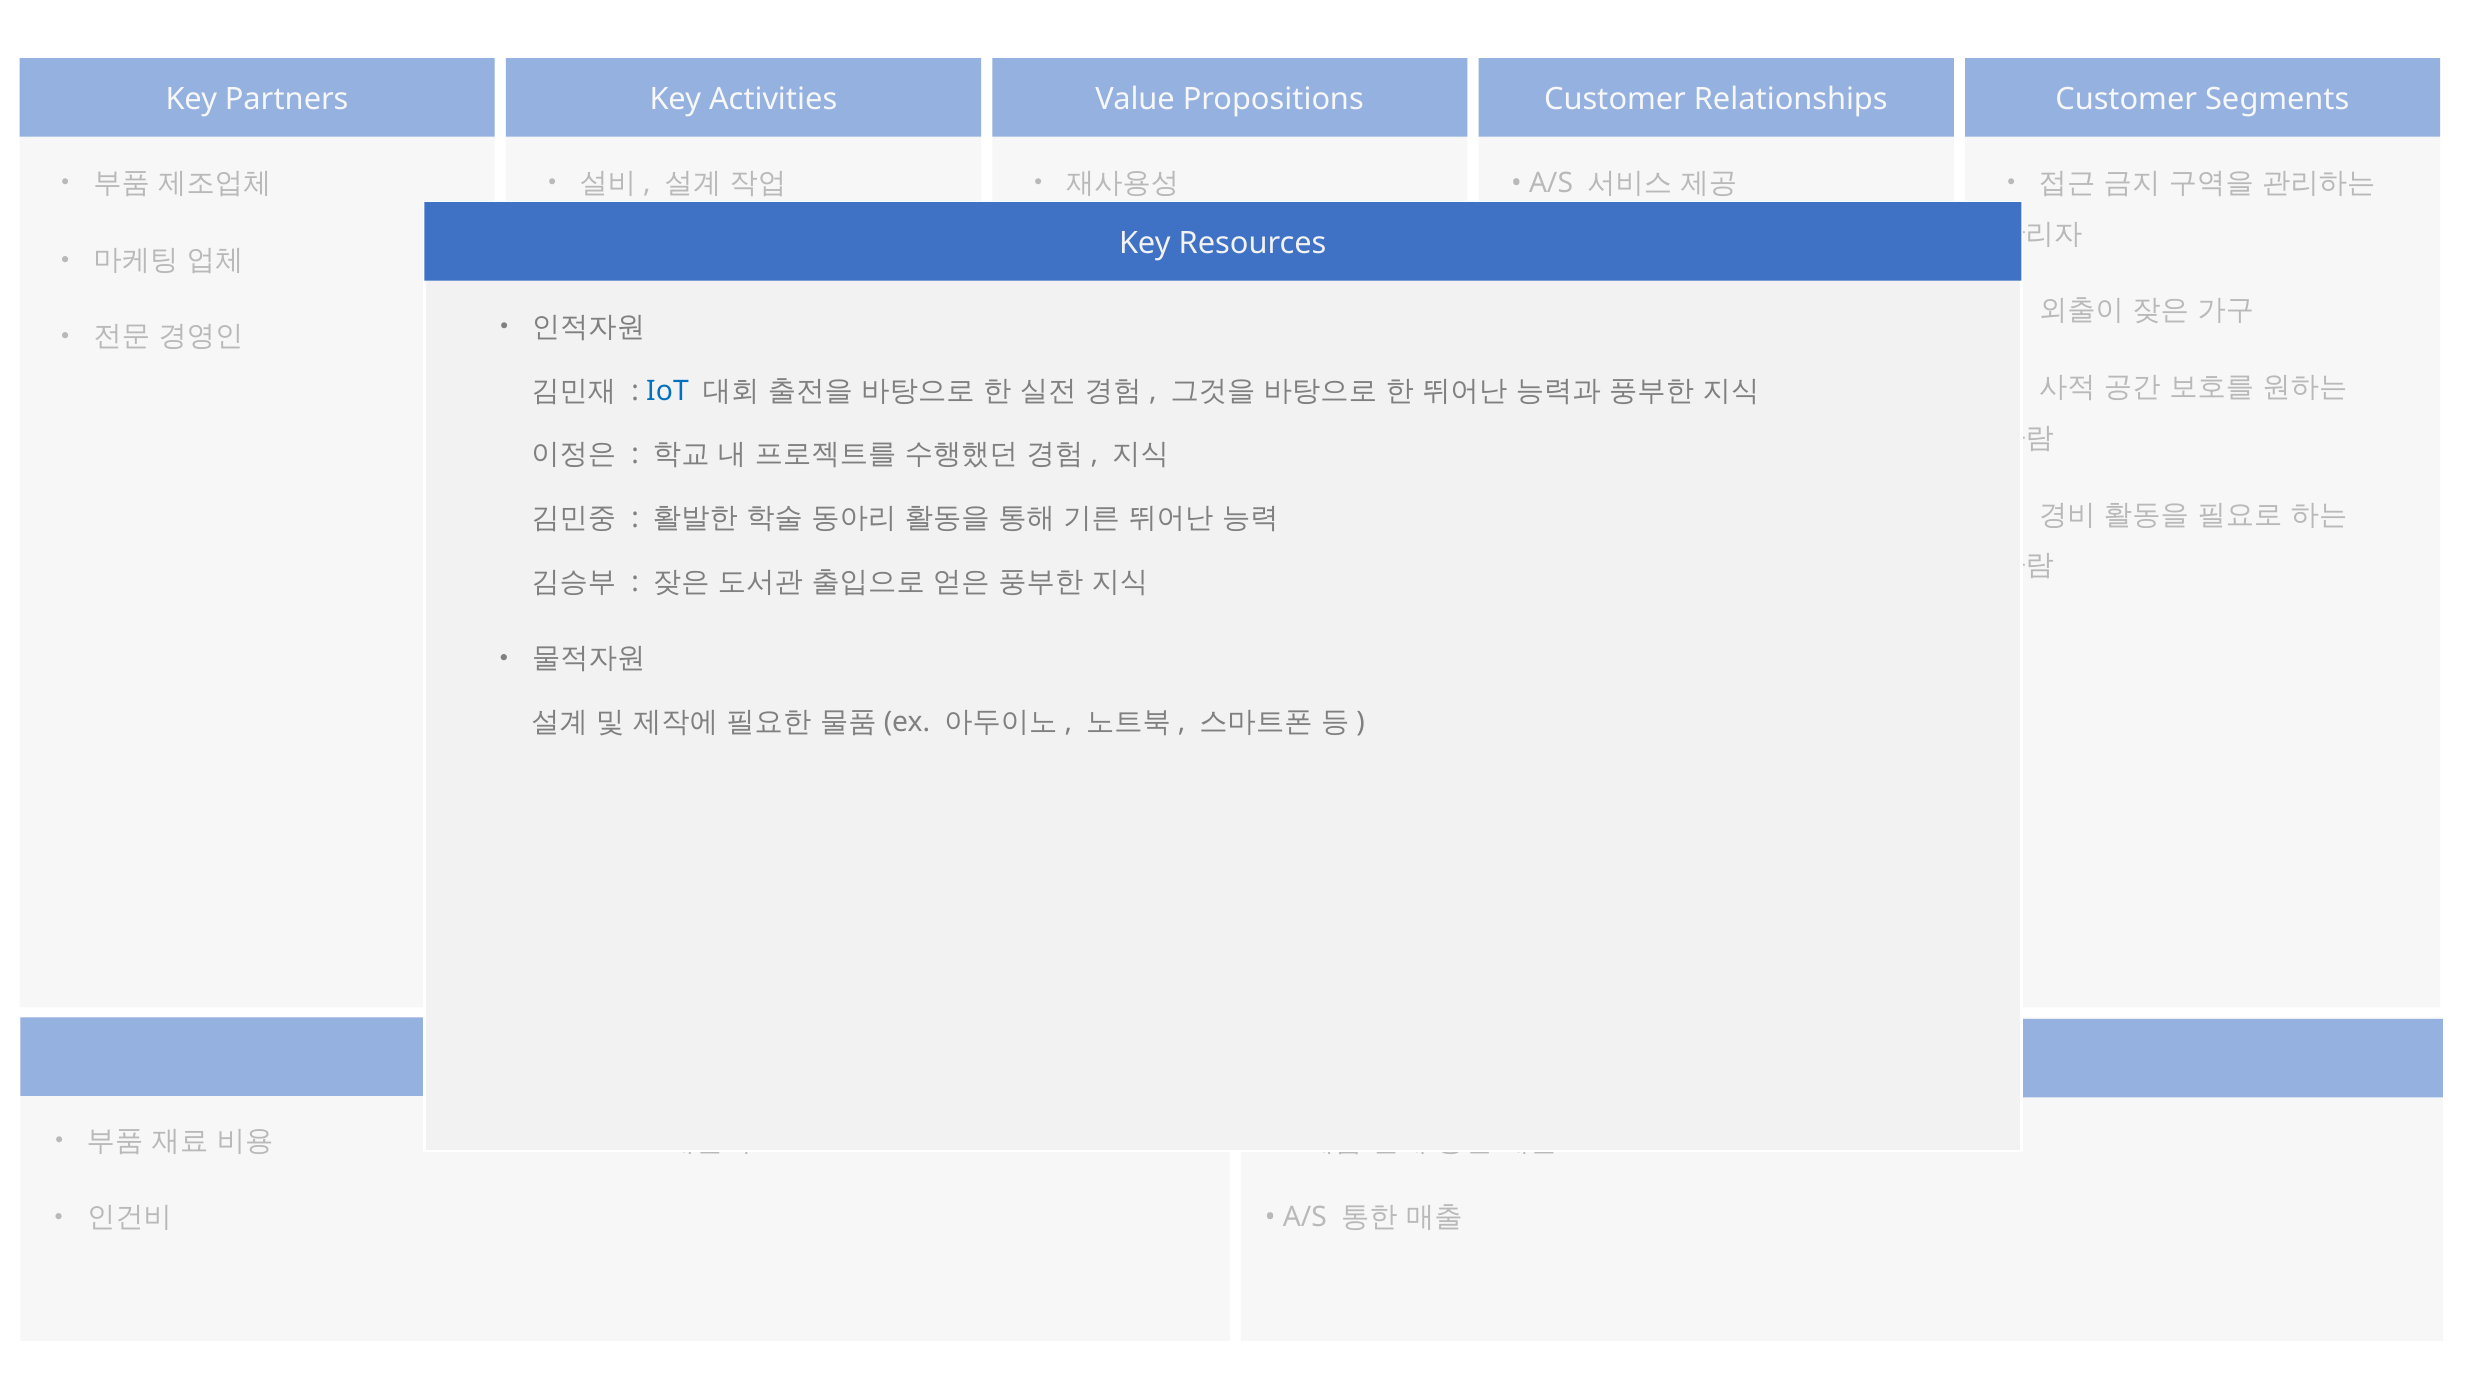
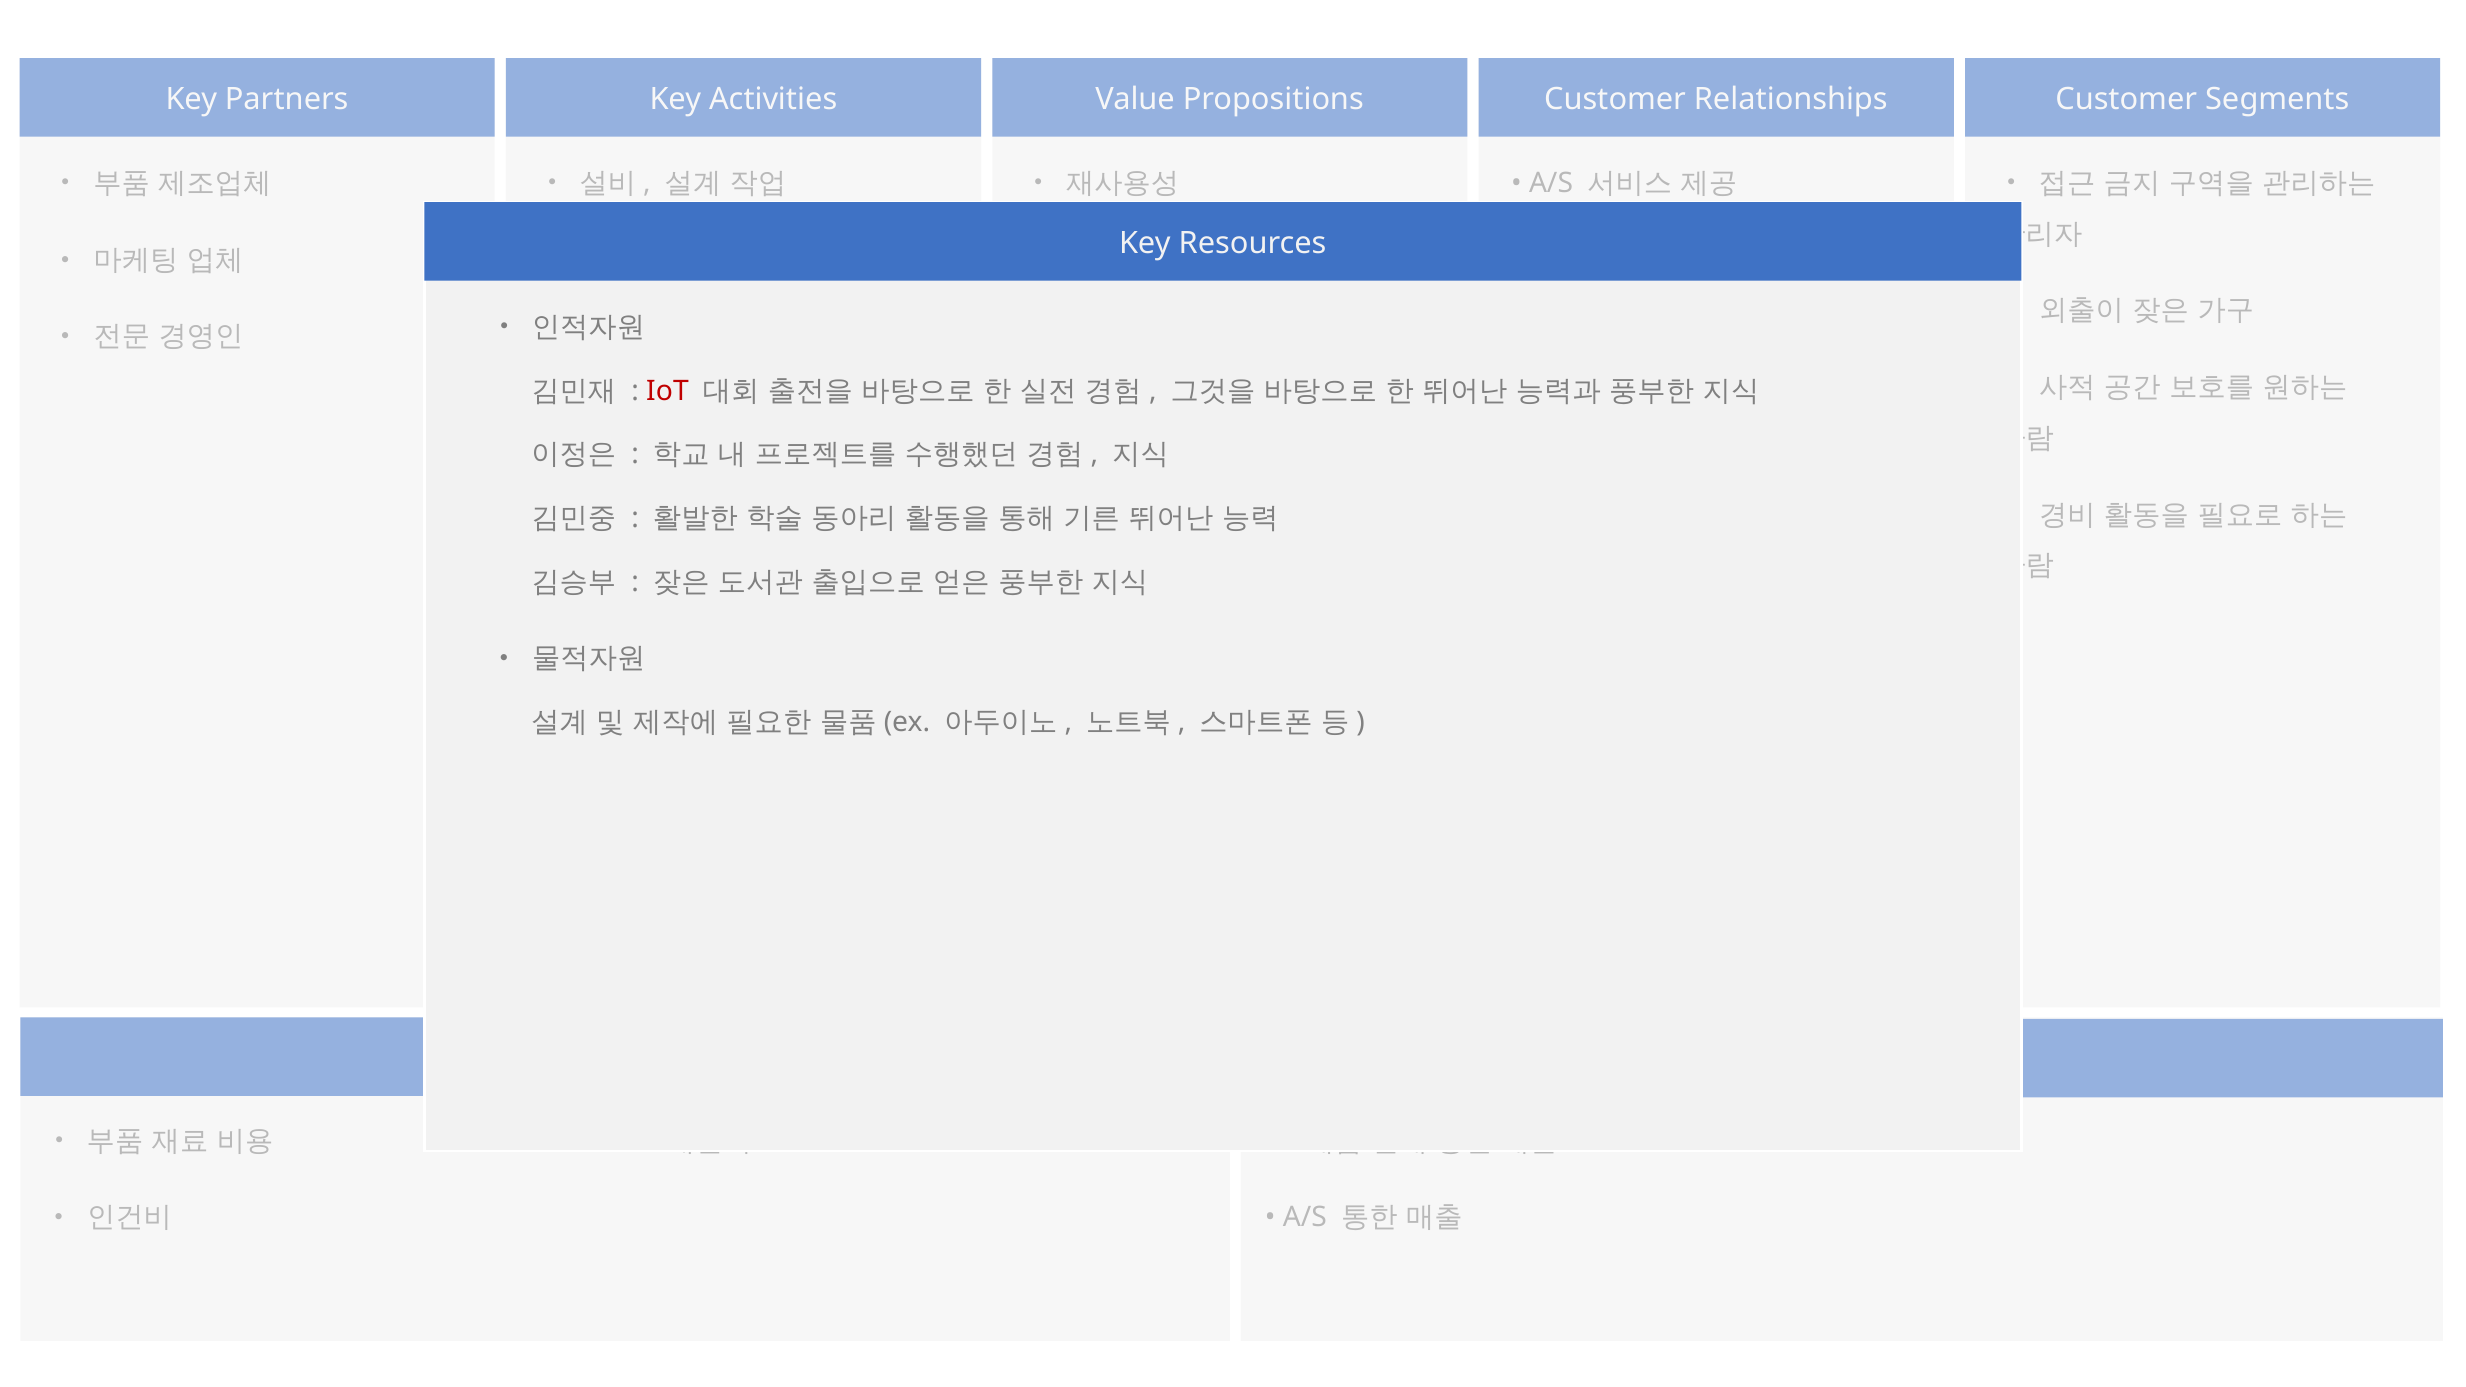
IoT at (667, 391) colour: blue -> red
